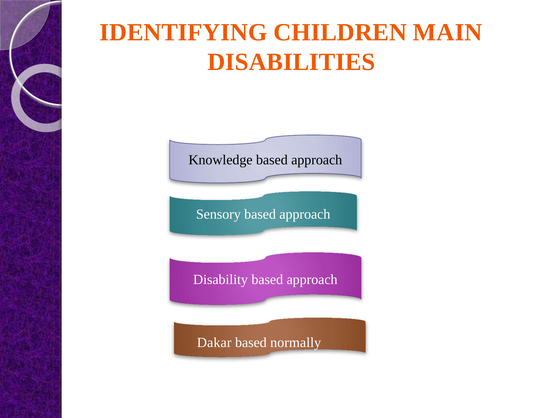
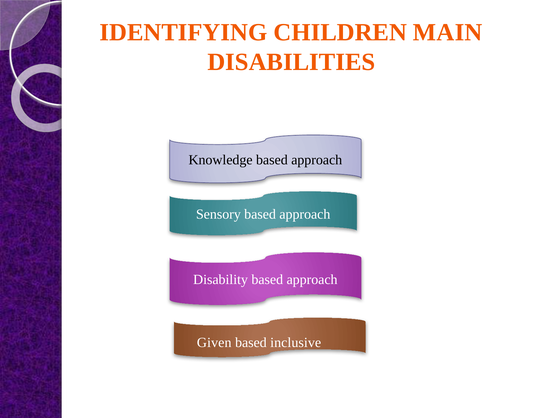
Dakar: Dakar -> Given
normally: normally -> inclusive
